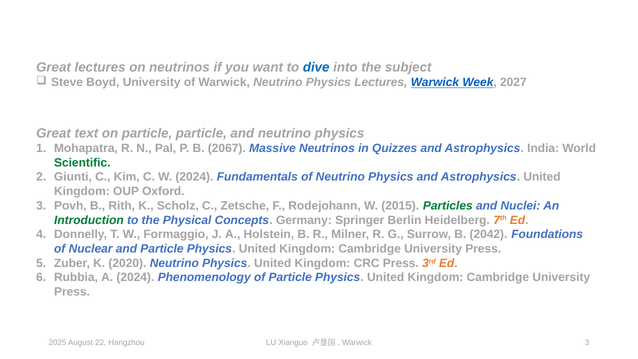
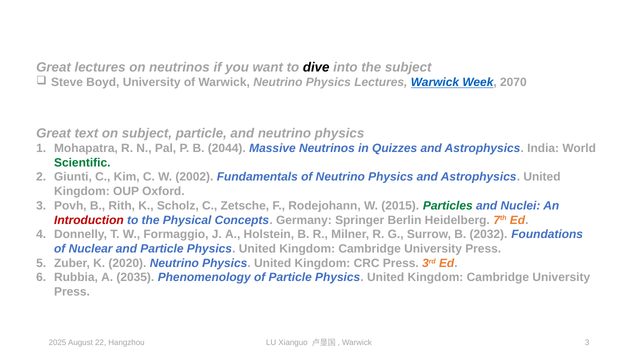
dive colour: blue -> black
2027: 2027 -> 2070
on particle: particle -> subject
2067: 2067 -> 2044
W 2024: 2024 -> 2002
Introduction colour: green -> red
2042: 2042 -> 2032
A 2024: 2024 -> 2035
